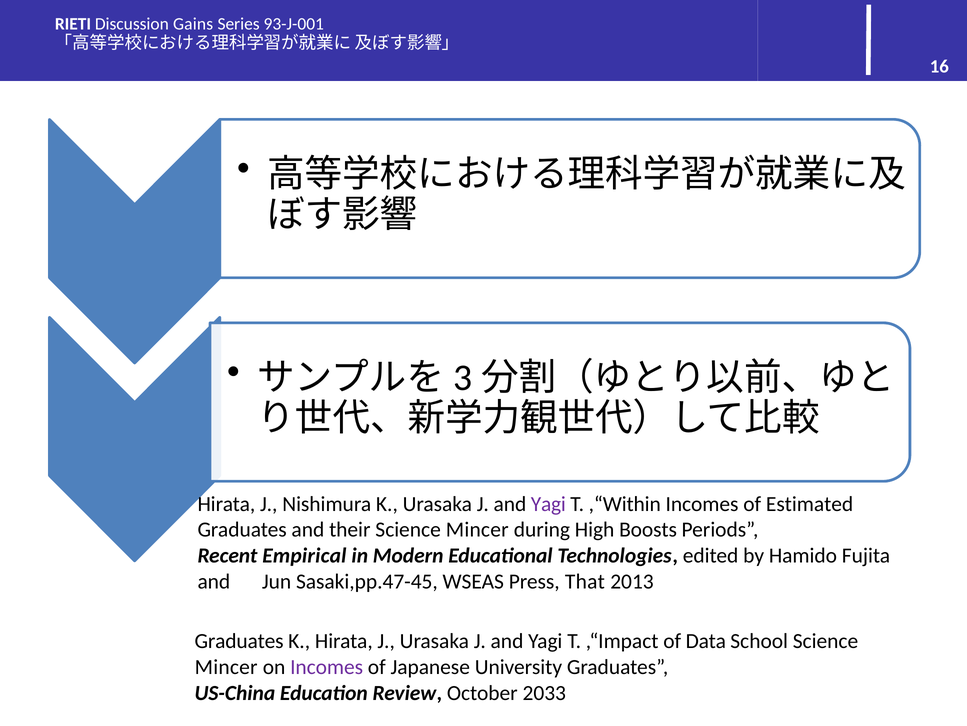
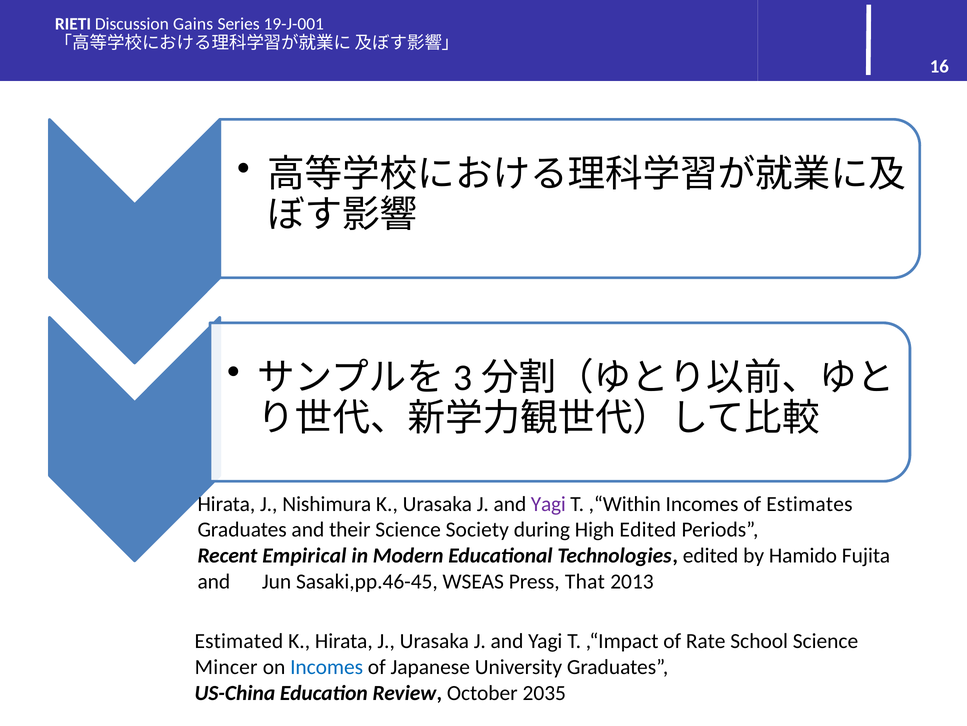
93-J-001: 93-J-001 -> 19-J-001
Estimated: Estimated -> Estimates
their Science Mincer: Mincer -> Society
High Boosts: Boosts -> Edited
Sasaki,pp.47-45: Sasaki,pp.47-45 -> Sasaki,pp.46-45
Graduates at (239, 641): Graduates -> Estimated
Data: Data -> Rate
Incomes at (327, 666) colour: purple -> blue
2033: 2033 -> 2035
